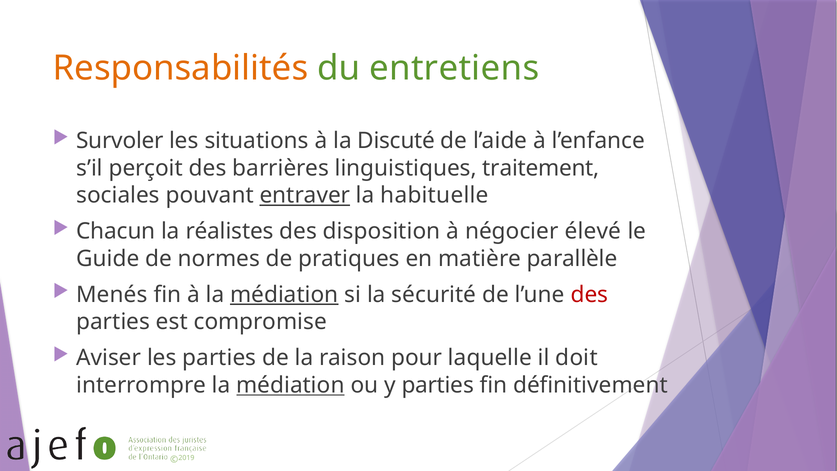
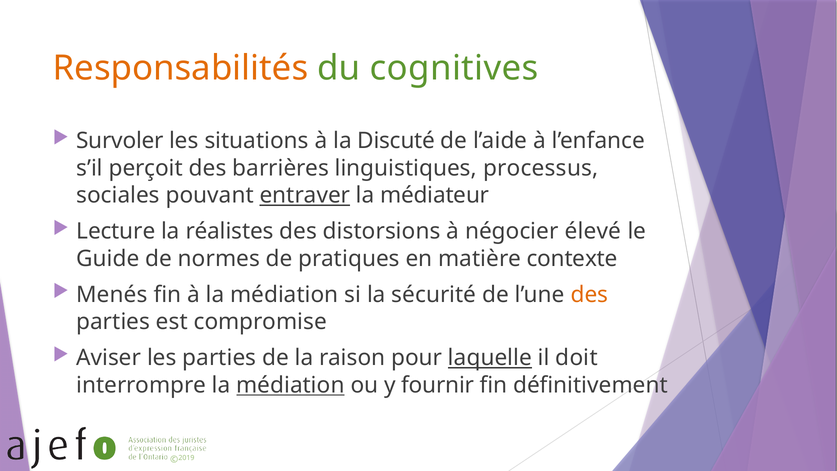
entretiens: entretiens -> cognitives
traitement: traitement -> processus
habituelle: habituelle -> médiateur
Chacun: Chacun -> Lecture
disposition: disposition -> distorsions
parallèle: parallèle -> contexte
médiation at (284, 295) underline: present -> none
des at (589, 295) colour: red -> orange
laquelle underline: none -> present
y parties: parties -> fournir
